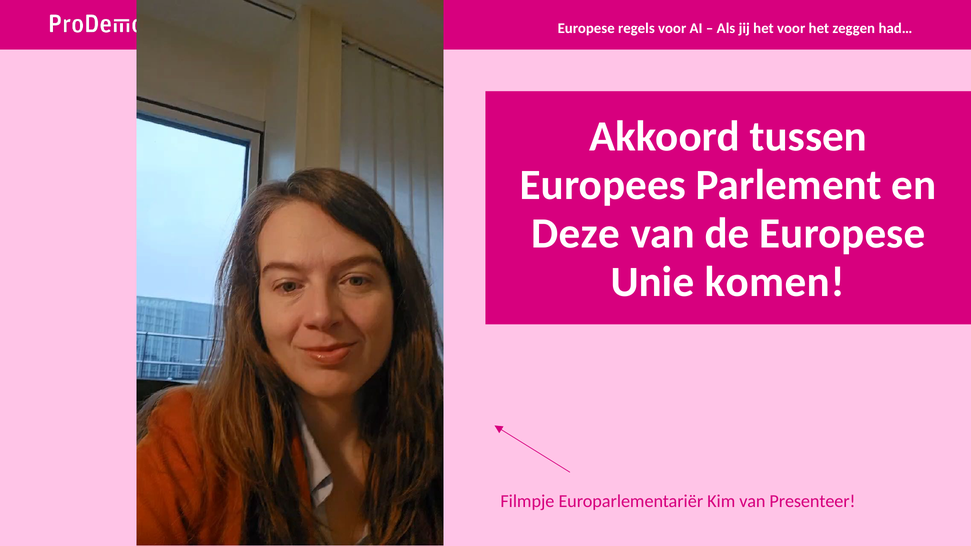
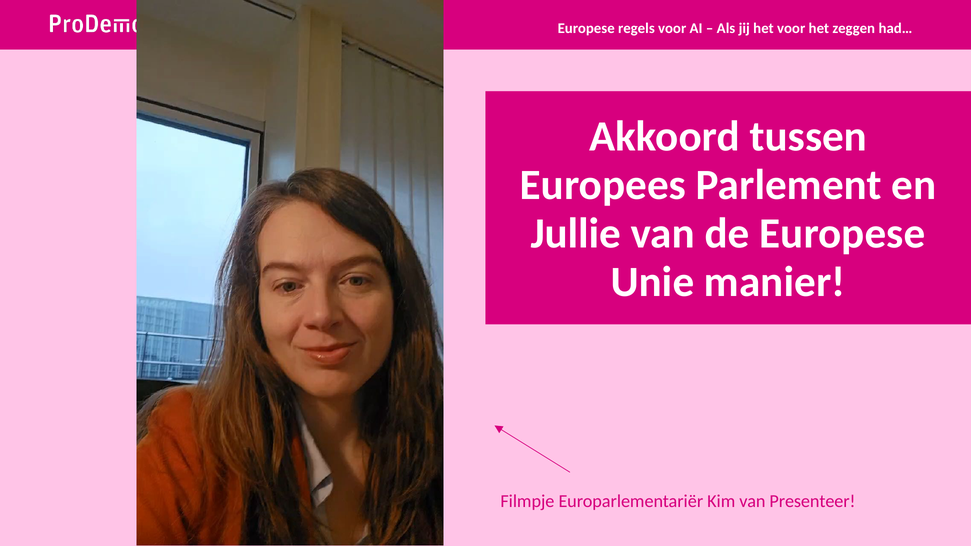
Deze: Deze -> Jullie
komen: komen -> manier
